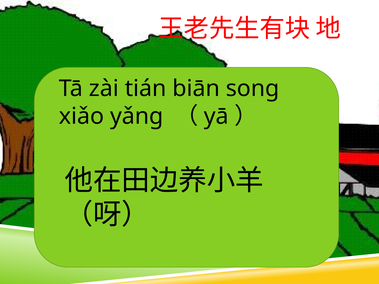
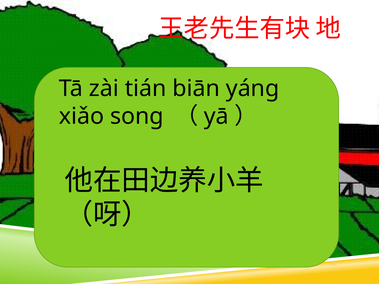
song: song -> yáng
yǎng: yǎng -> song
